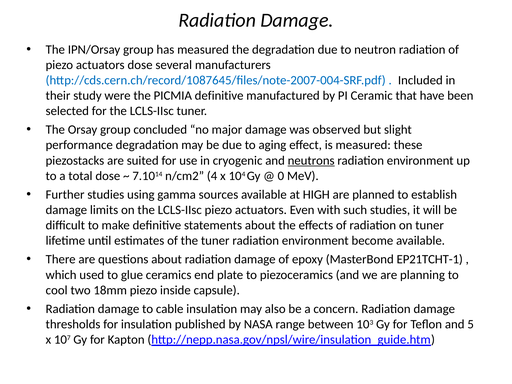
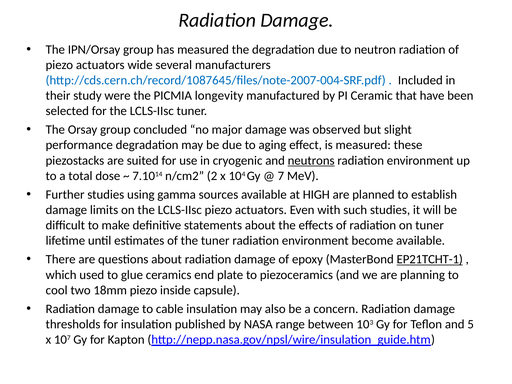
actuators dose: dose -> wide
PICMIA definitive: definitive -> longevity
4: 4 -> 2
0: 0 -> 7
EP21TCHT-1 underline: none -> present
